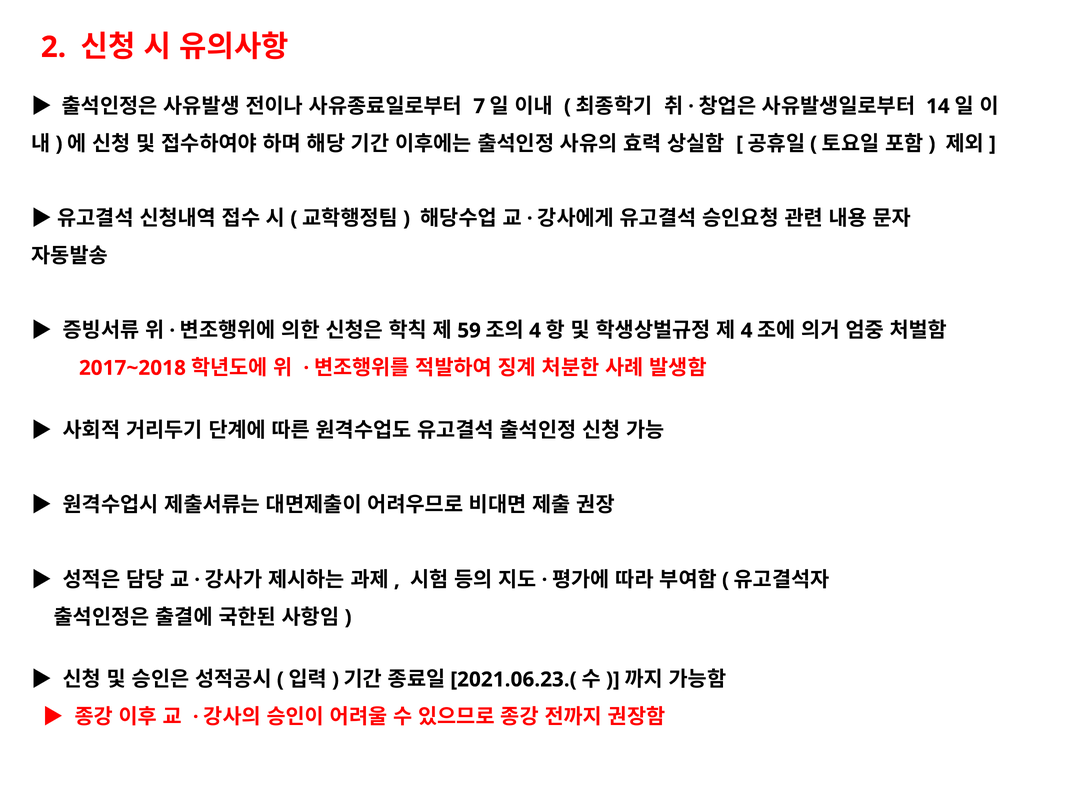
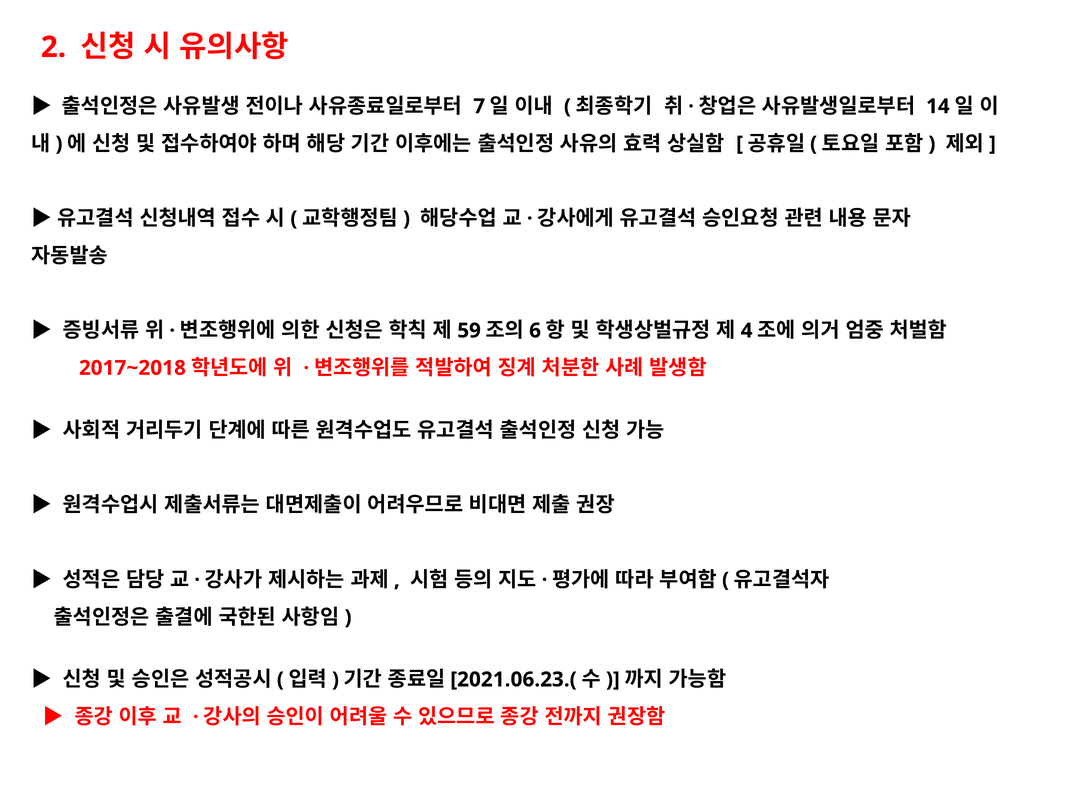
4 at (535, 331): 4 -> 6
